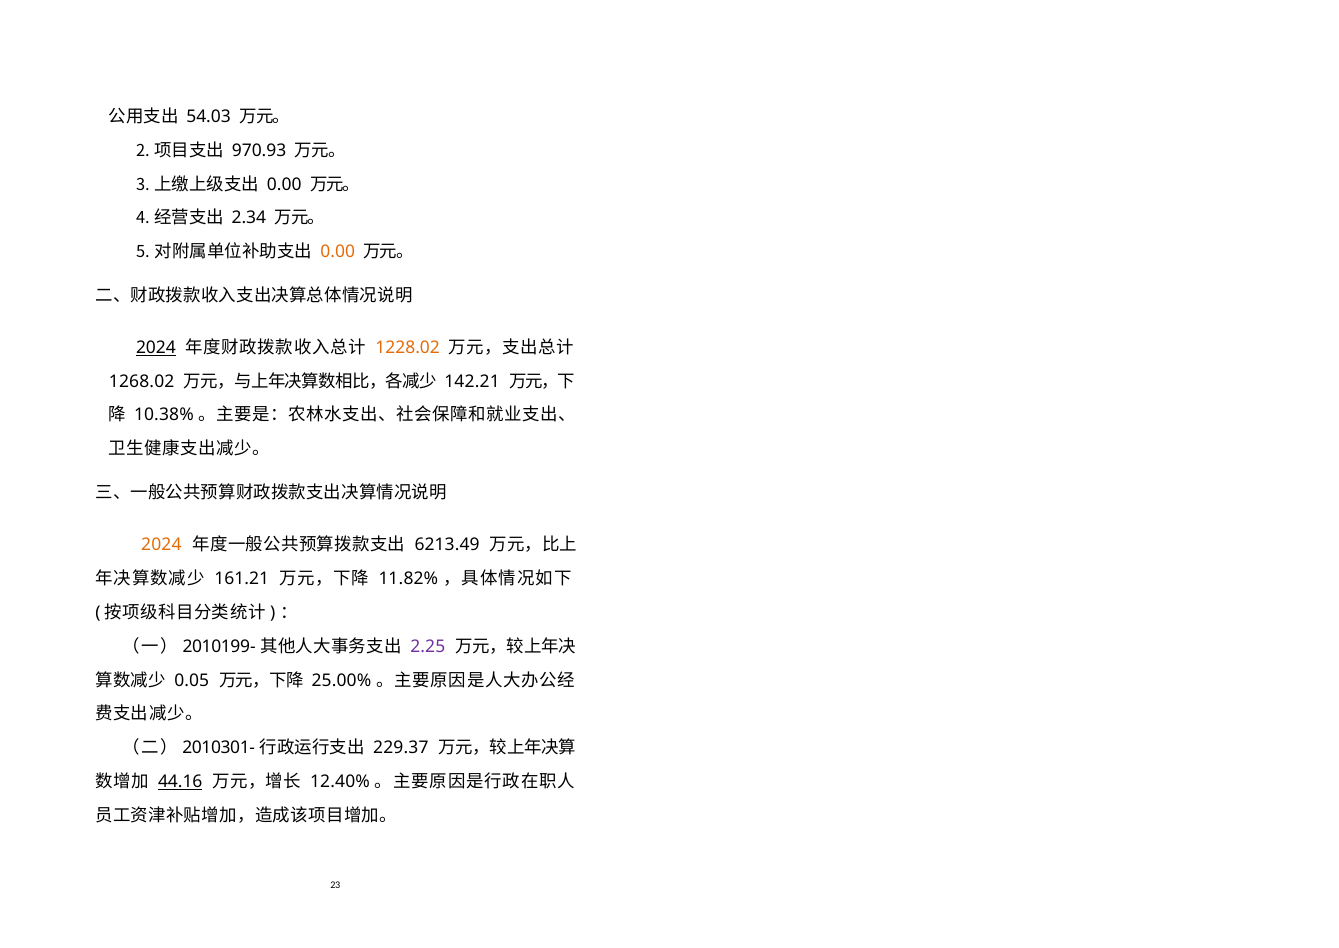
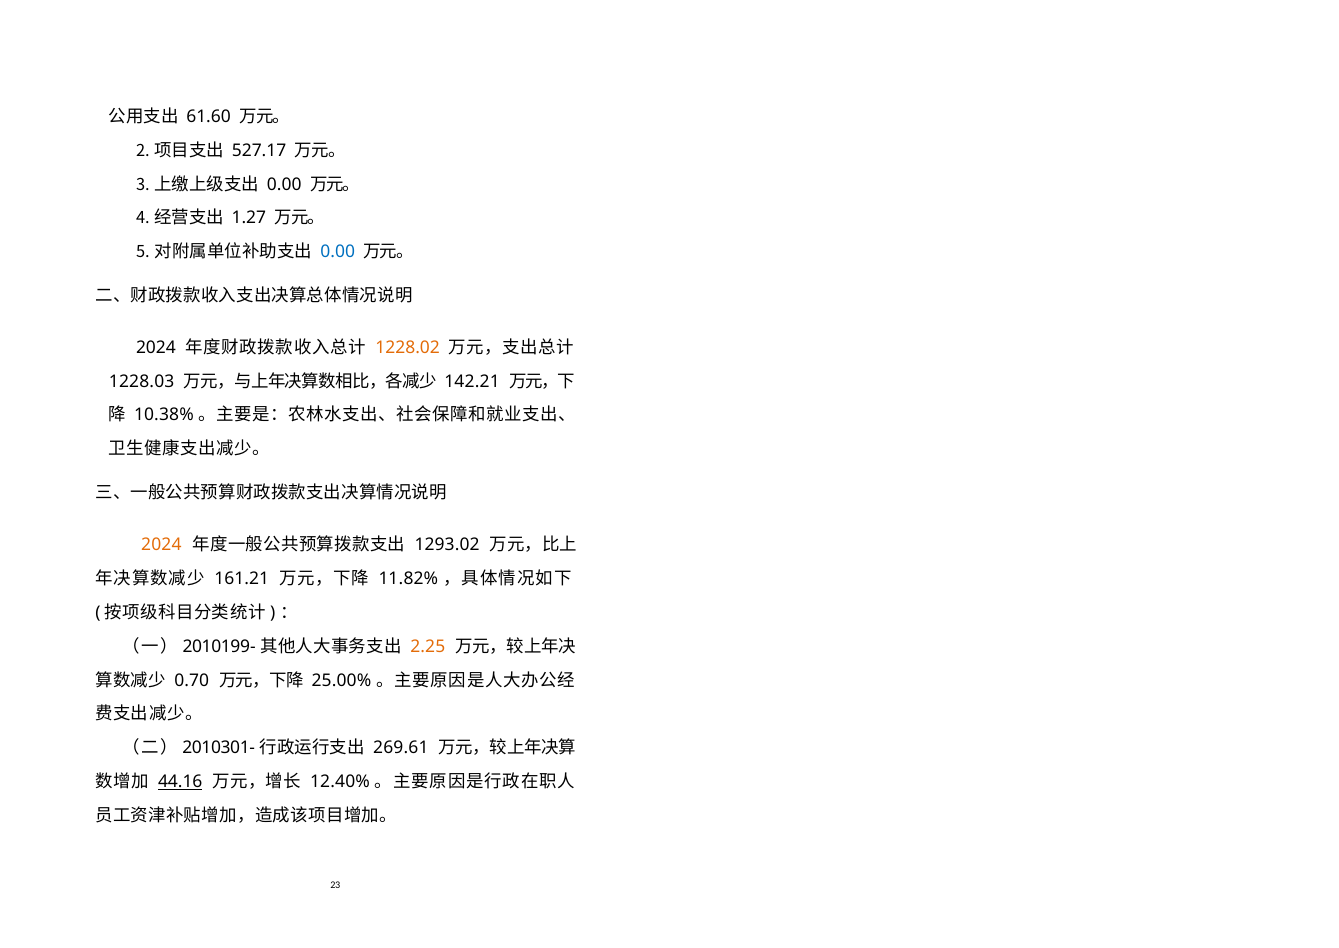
54.03: 54.03 -> 61.60
970.93: 970.93 -> 527.17
2.34: 2.34 -> 1.27
0.00 at (338, 252) colour: orange -> blue
2024 at (156, 348) underline: present -> none
1268.02: 1268.02 -> 1228.03
6213.49: 6213.49 -> 1293.02
2.25 colour: purple -> orange
0.05: 0.05 -> 0.70
229.37: 229.37 -> 269.61
